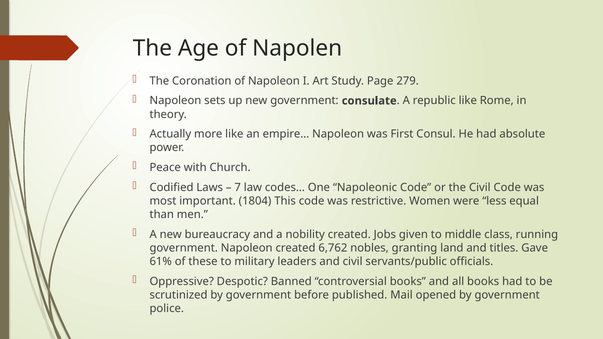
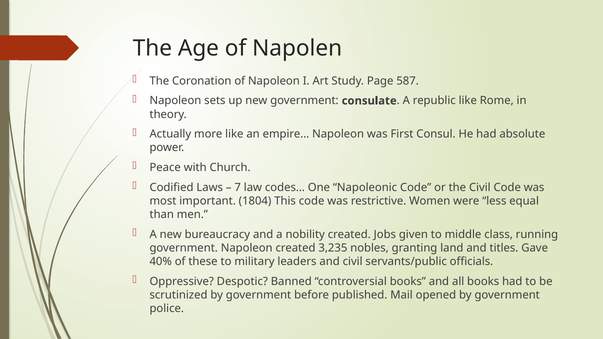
279: 279 -> 587
6,762: 6,762 -> 3,235
61%: 61% -> 40%
